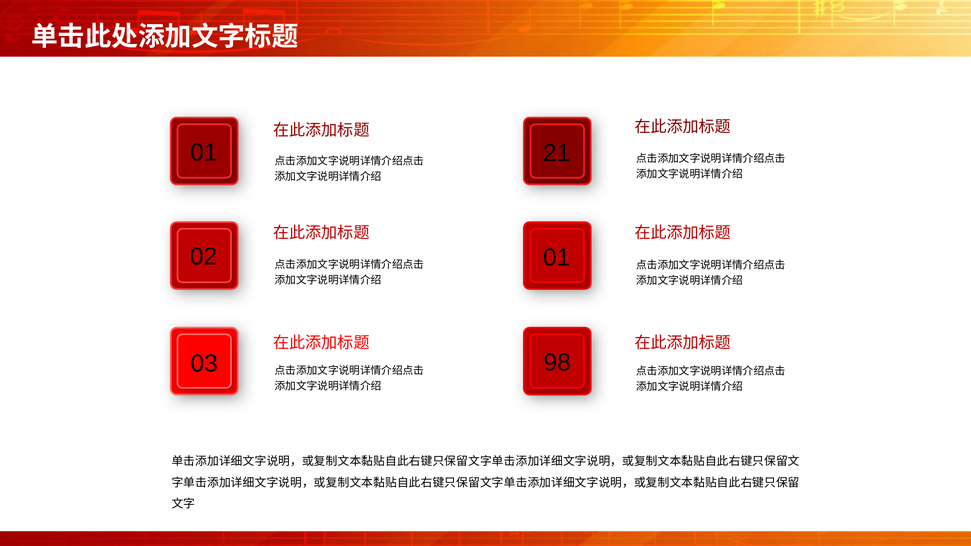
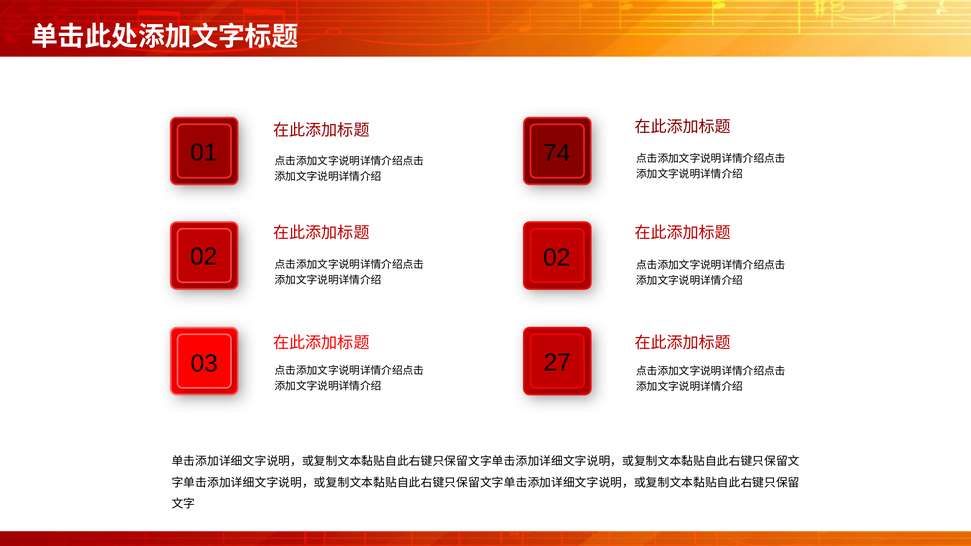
21: 21 -> 74
02 01: 01 -> 02
98: 98 -> 27
